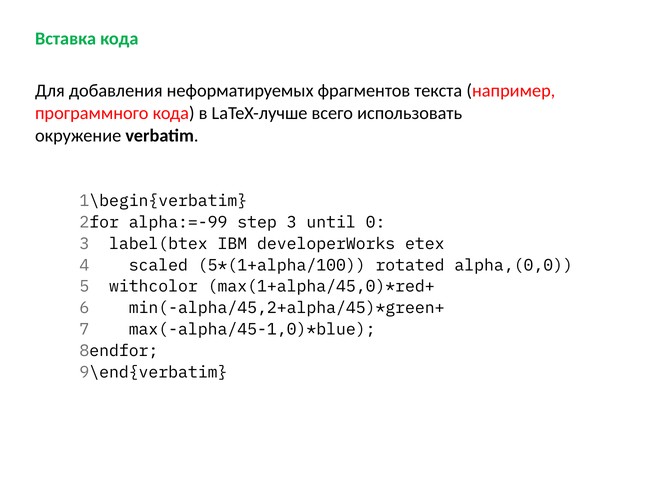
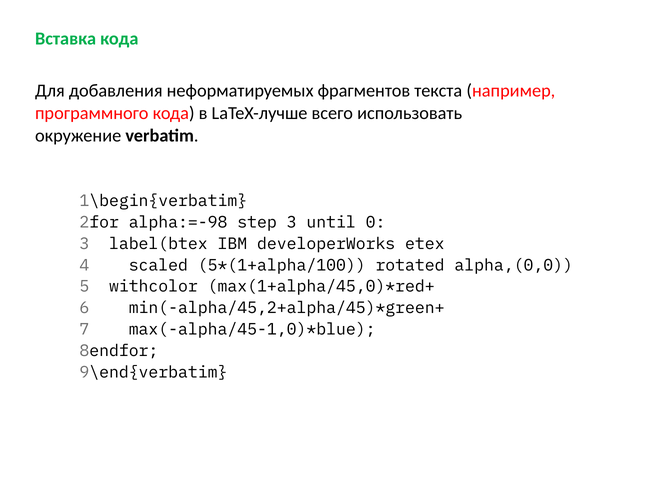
alpha:=-99: alpha:=-99 -> alpha:=-98
